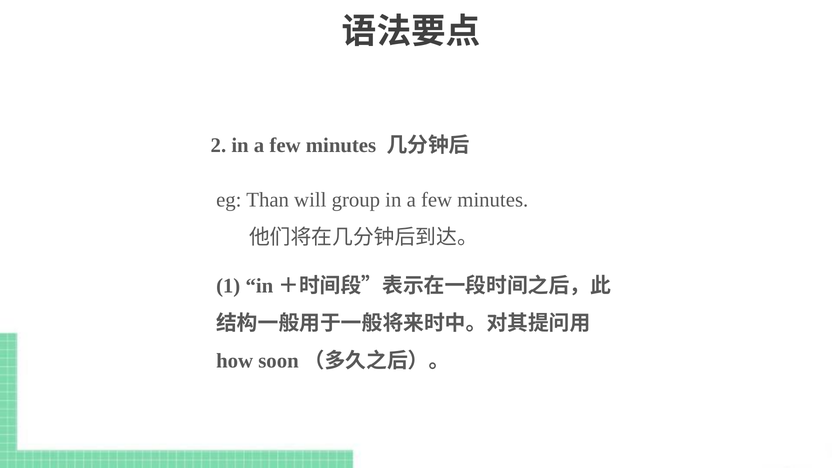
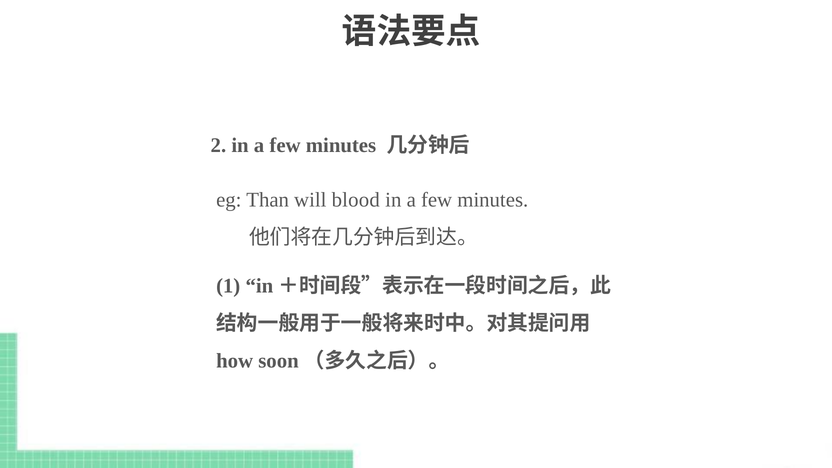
group: group -> blood
